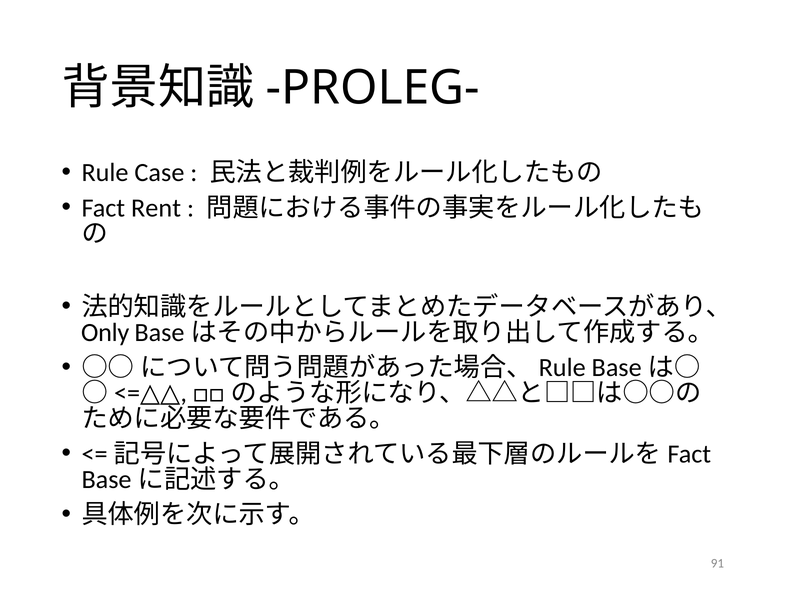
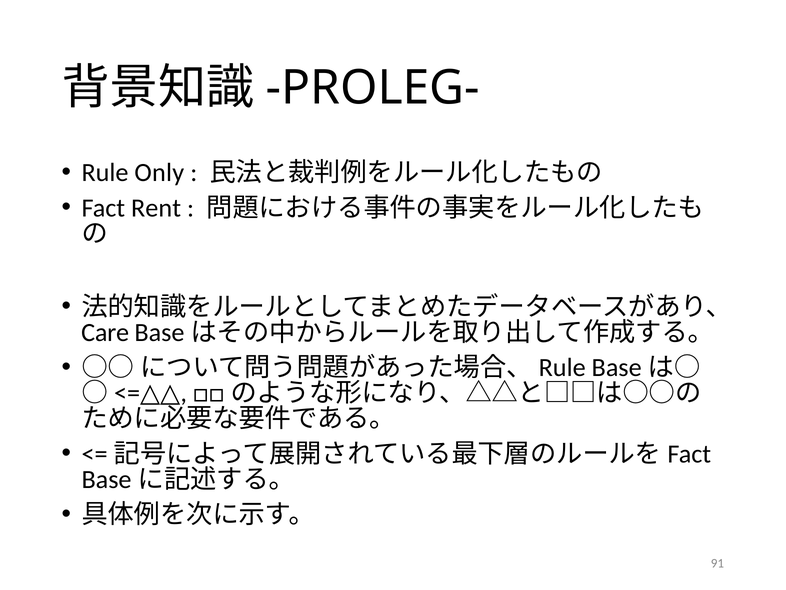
Case: Case -> Only
Only: Only -> Care
